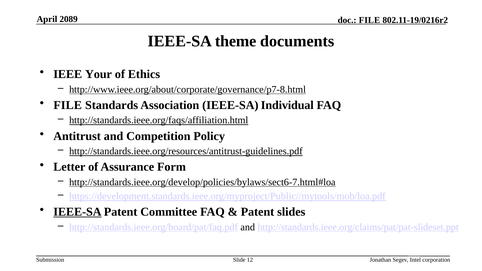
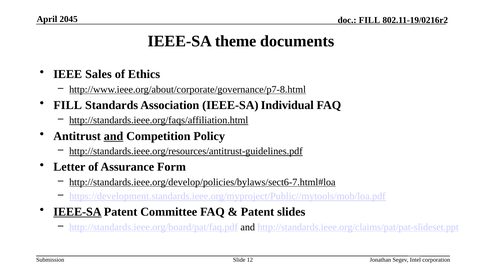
2089: 2089 -> 2045
FILE at (369, 20): FILE -> FILL
Your: Your -> Sales
FILE at (68, 105): FILE -> FILL
and at (114, 136) underline: none -> present
